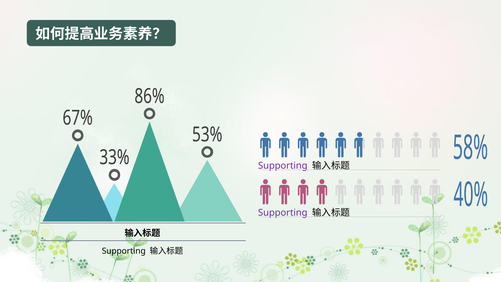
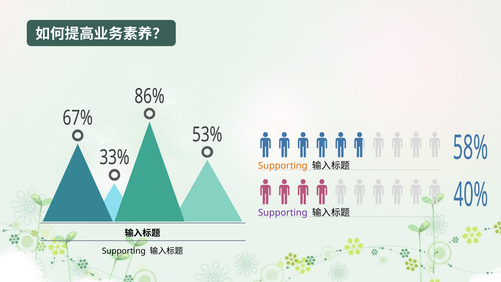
Supporting at (283, 165) colour: purple -> orange
